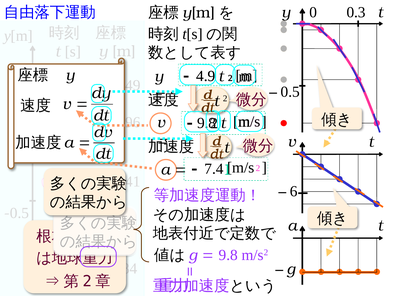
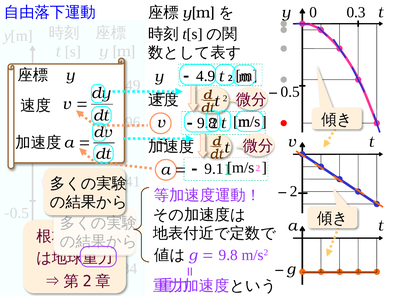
7.4: 7.4 -> 9.1
6 at (294, 191): 6 -> 2
